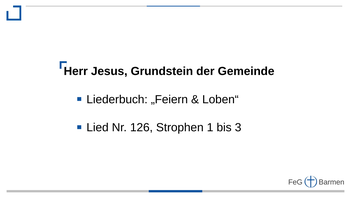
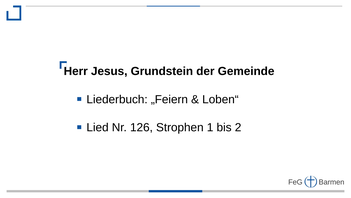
3: 3 -> 2
